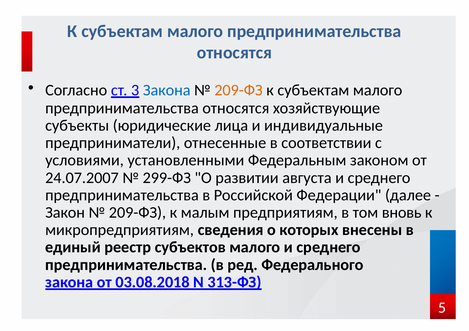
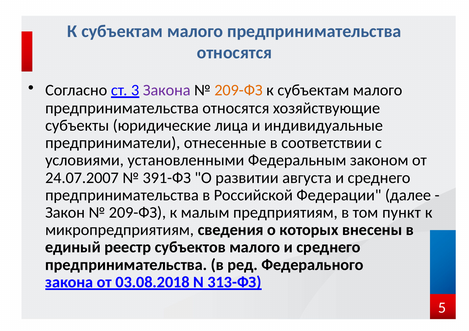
Закона at (167, 90) colour: blue -> purple
299-ФЗ: 299-ФЗ -> 391-ФЗ
вновь: вновь -> пункт
